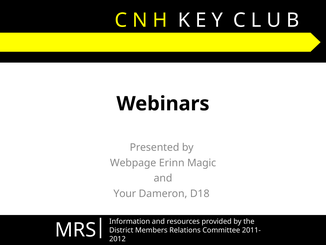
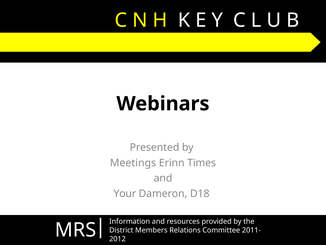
Webpage: Webpage -> Meetings
Magic: Magic -> Times
